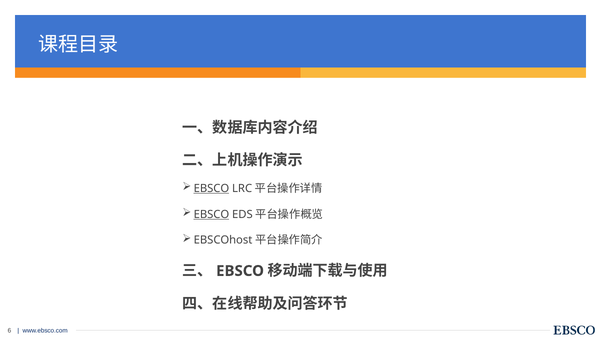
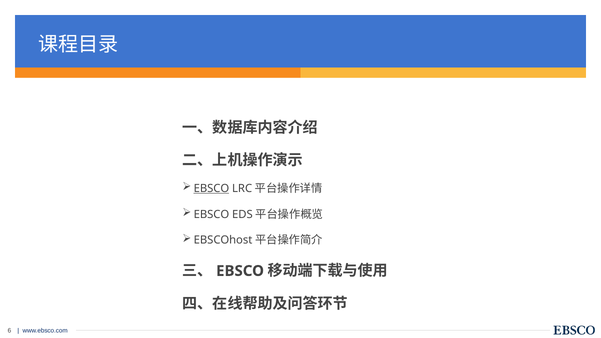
EBSCO at (211, 214) underline: present -> none
